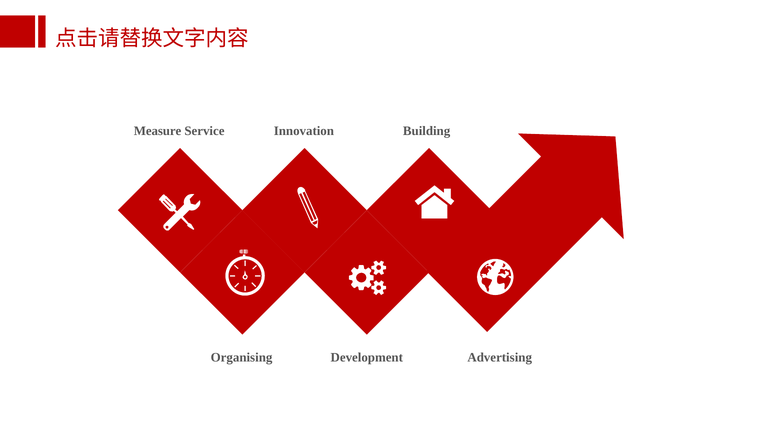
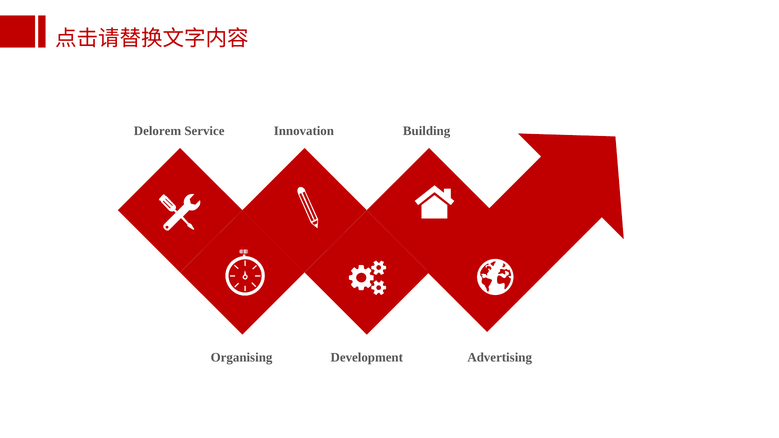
Measure: Measure -> Delorem
